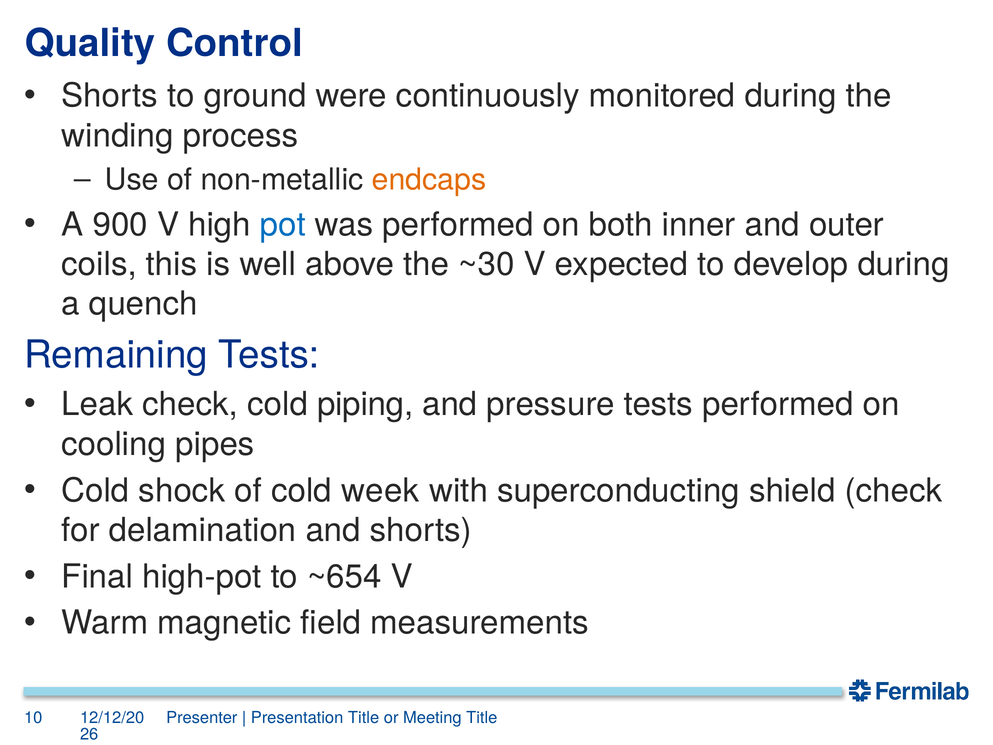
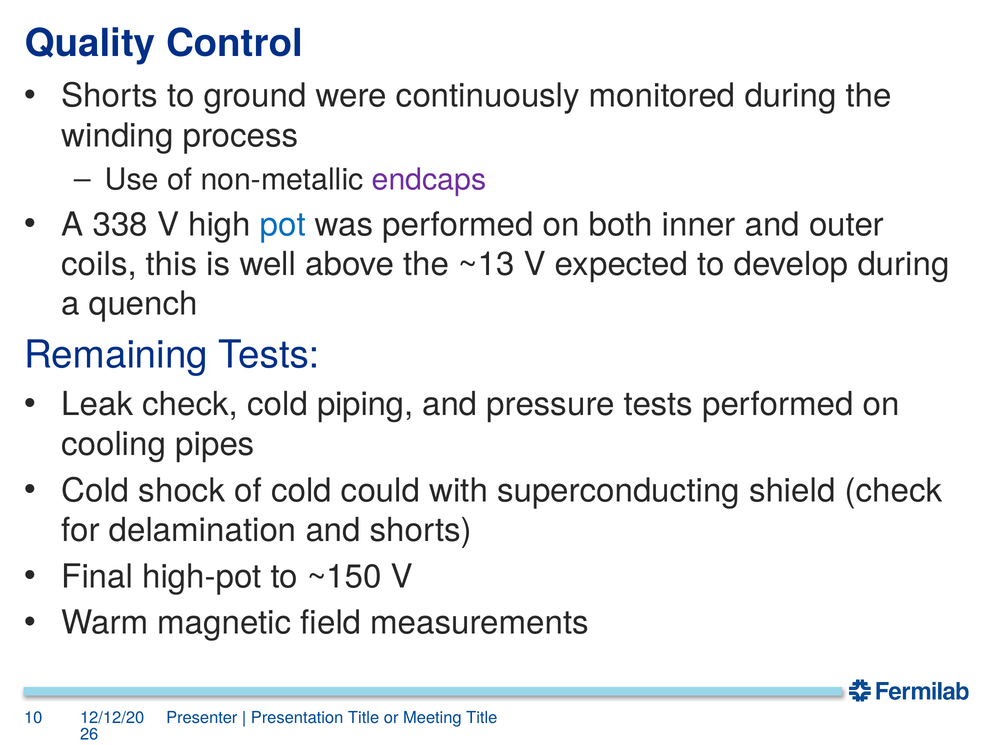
endcaps colour: orange -> purple
900: 900 -> 338
~30: ~30 -> ~13
week: week -> could
~654: ~654 -> ~150
